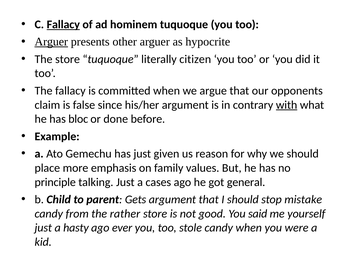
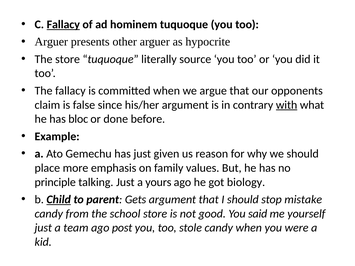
Arguer at (51, 42) underline: present -> none
citizen: citizen -> source
cases: cases -> yours
general: general -> biology
Child underline: none -> present
rather: rather -> school
hasty: hasty -> team
ever: ever -> post
